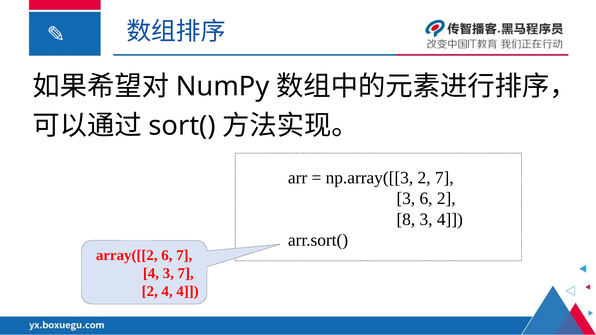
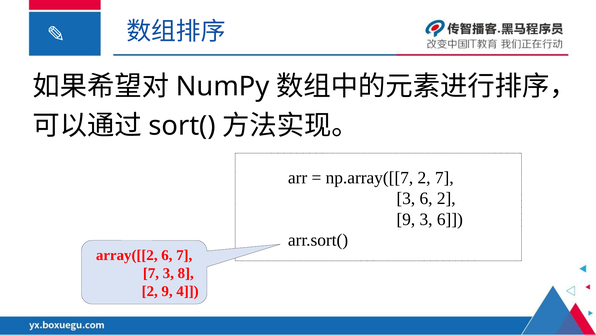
np.array([[3: np.array([[3 -> np.array([[7
8 at (406, 219): 8 -> 9
4 at (450, 219): 4 -> 6
4 at (151, 273): 4 -> 7
3 7: 7 -> 8
4 at (167, 291): 4 -> 9
